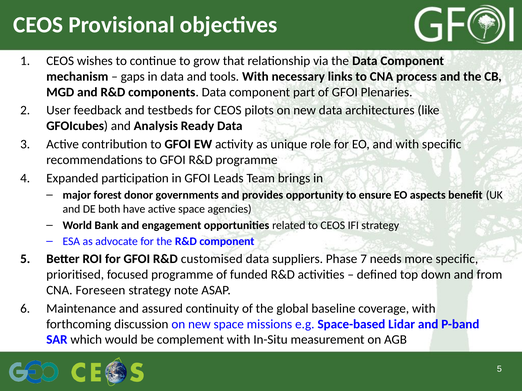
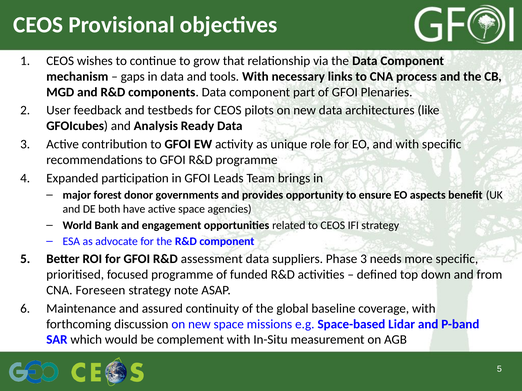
customised: customised -> assessment
Phase 7: 7 -> 3
